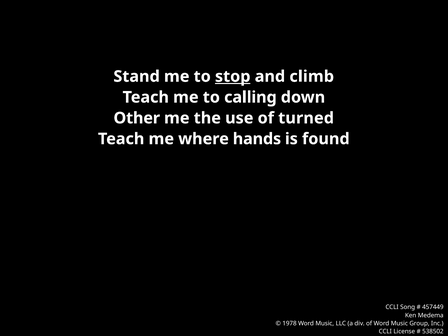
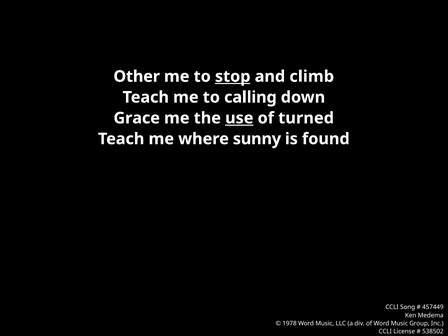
Stand: Stand -> Other
Other: Other -> Grace
use underline: none -> present
hands: hands -> sunny
